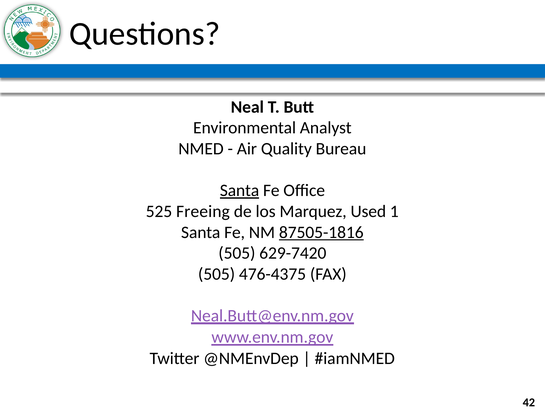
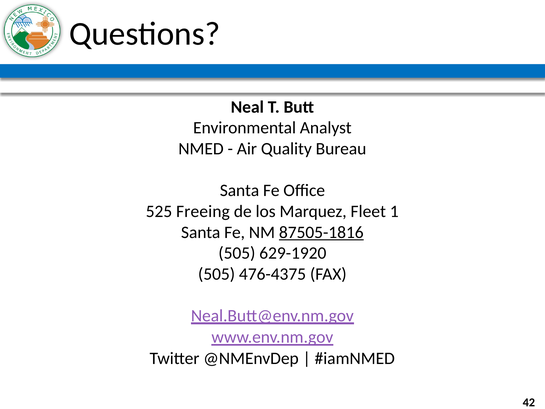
Santa at (240, 190) underline: present -> none
Used: Used -> Fleet
629-7420: 629-7420 -> 629-1920
